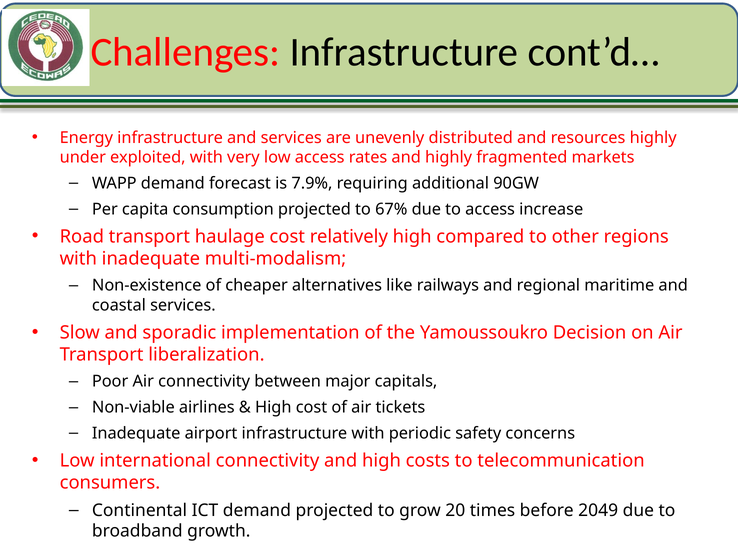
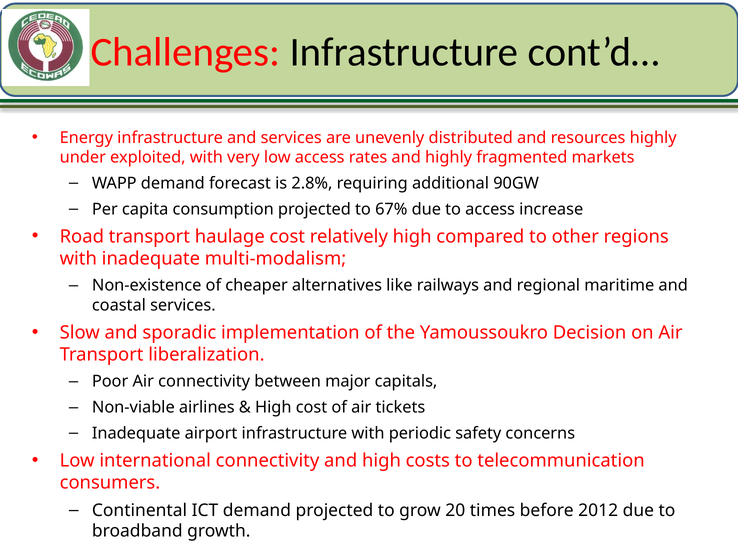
7.9%: 7.9% -> 2.8%
2049: 2049 -> 2012
